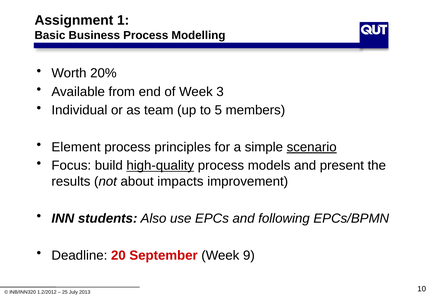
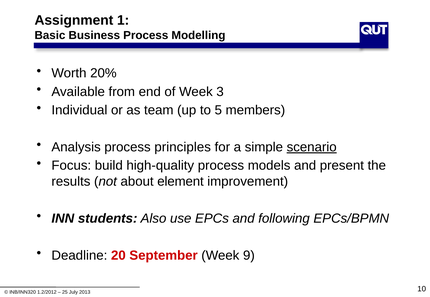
Element: Element -> Analysis
high-quality underline: present -> none
impacts: impacts -> element
